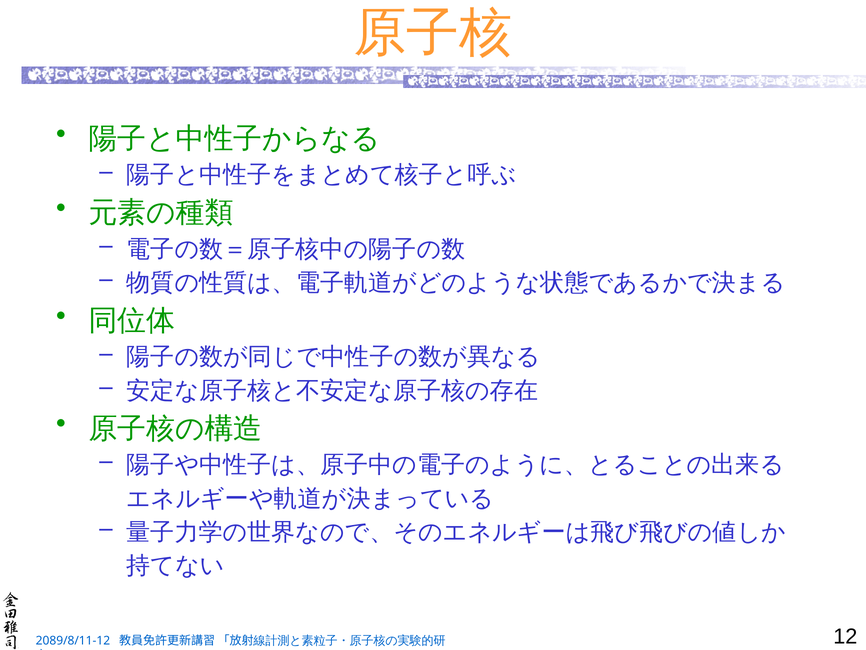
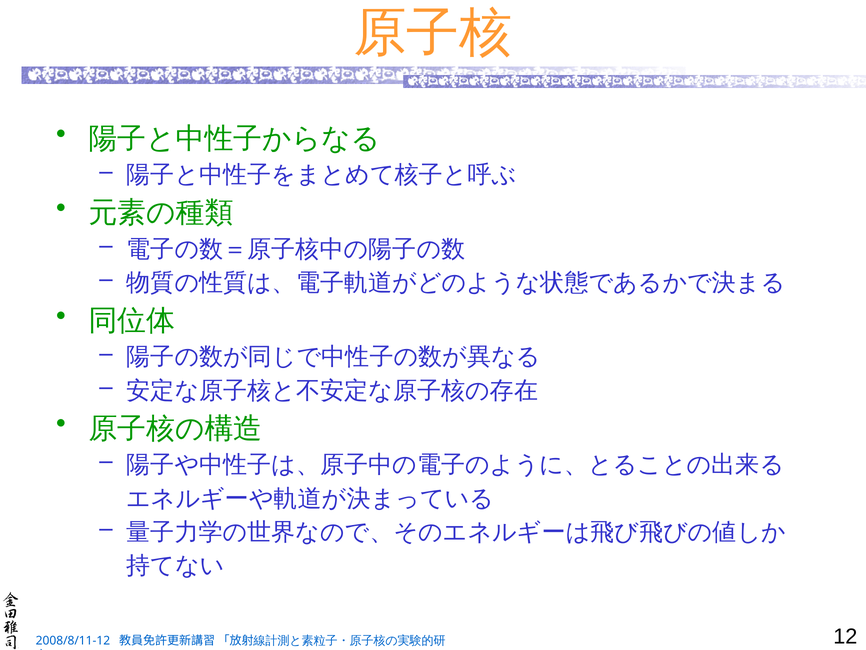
2089/8/11-12: 2089/8/11-12 -> 2008/8/11-12
